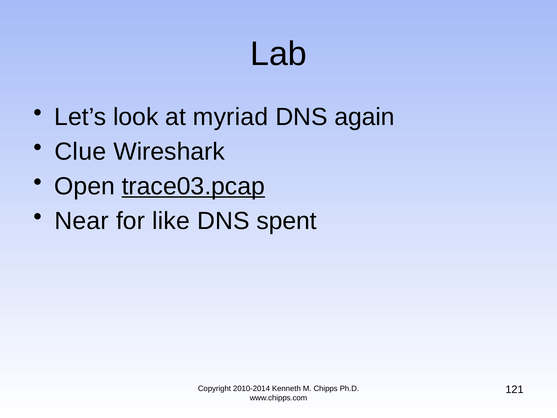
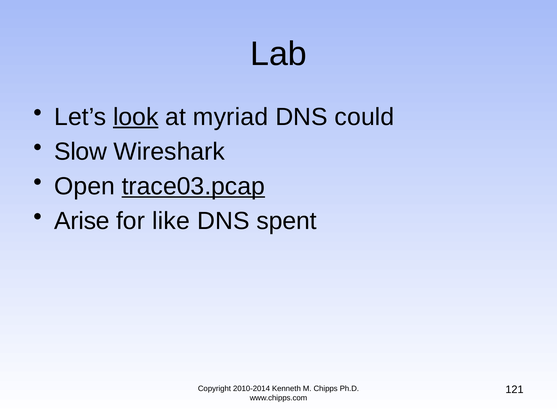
look underline: none -> present
again: again -> could
Clue: Clue -> Slow
Near: Near -> Arise
